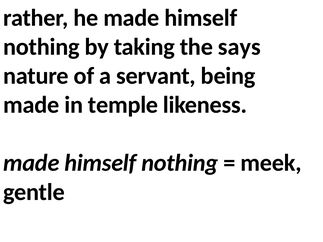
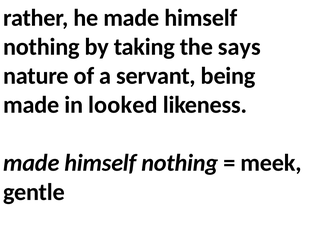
temple: temple -> looked
